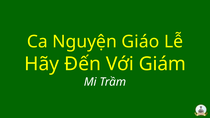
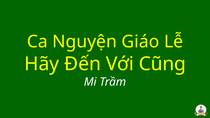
Giám: Giám -> Cũng
